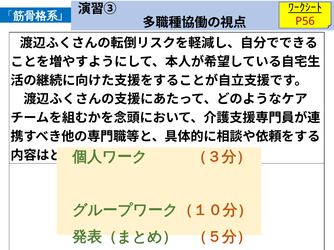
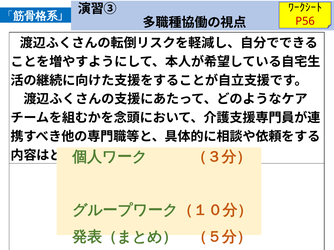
ﾜｰｸｼｰﾄ underline: present -> none
